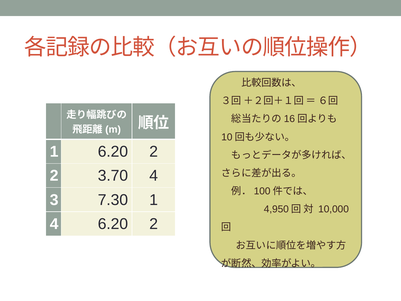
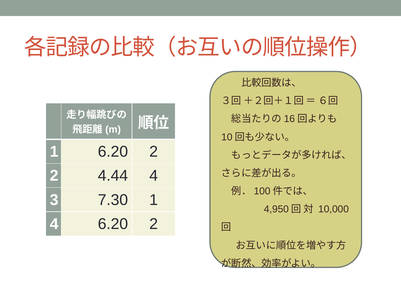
3.70: 3.70 -> 4.44
